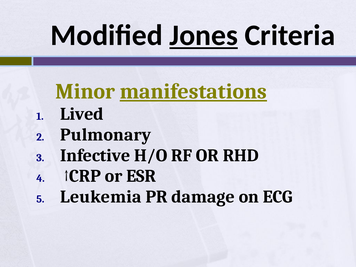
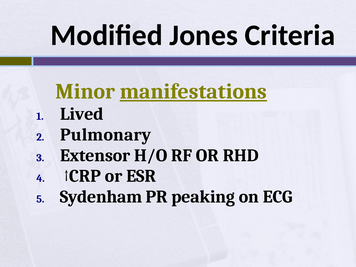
Jones underline: present -> none
Infective: Infective -> Extensor
Leukemia: Leukemia -> Sydenham
damage: damage -> peaking
